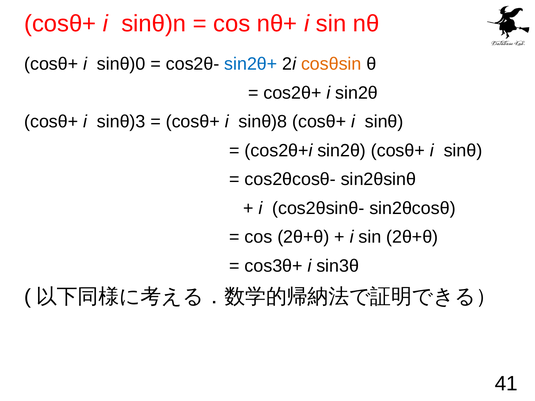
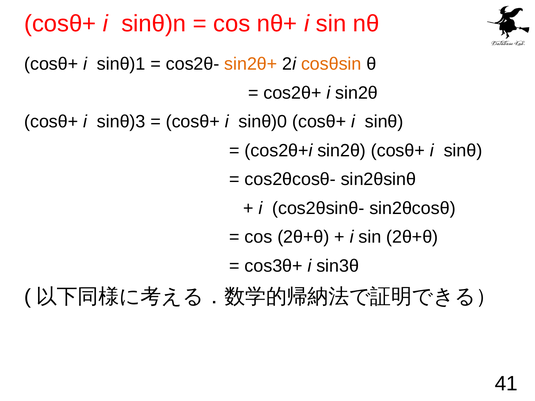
sinθ)0: sinθ)0 -> sinθ)1
sin2θ+ colour: blue -> orange
sinθ)8: sinθ)8 -> sinθ)0
